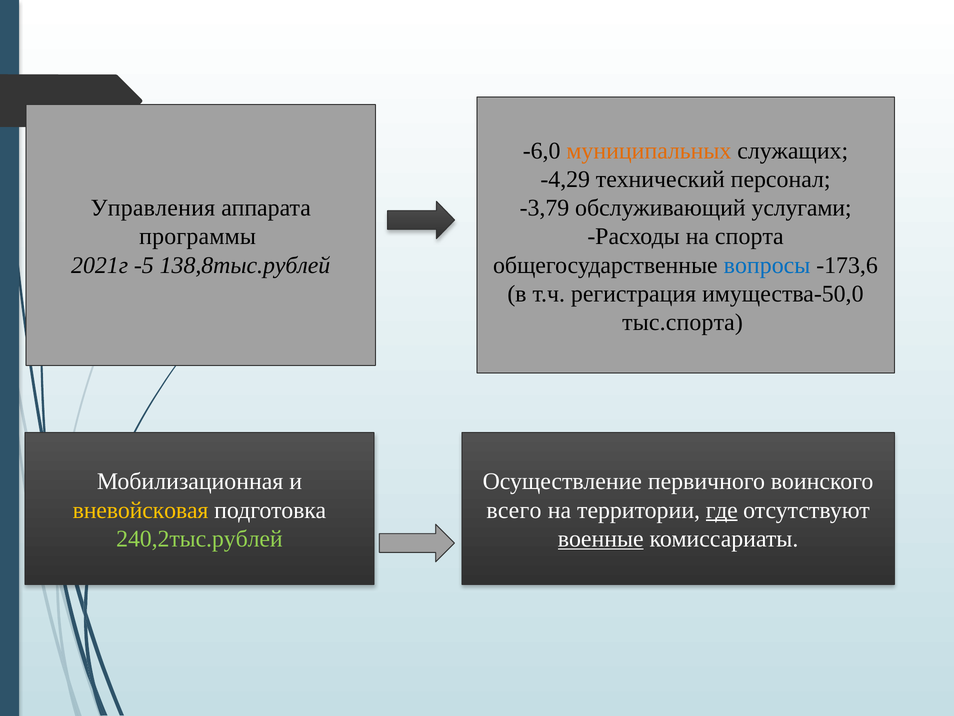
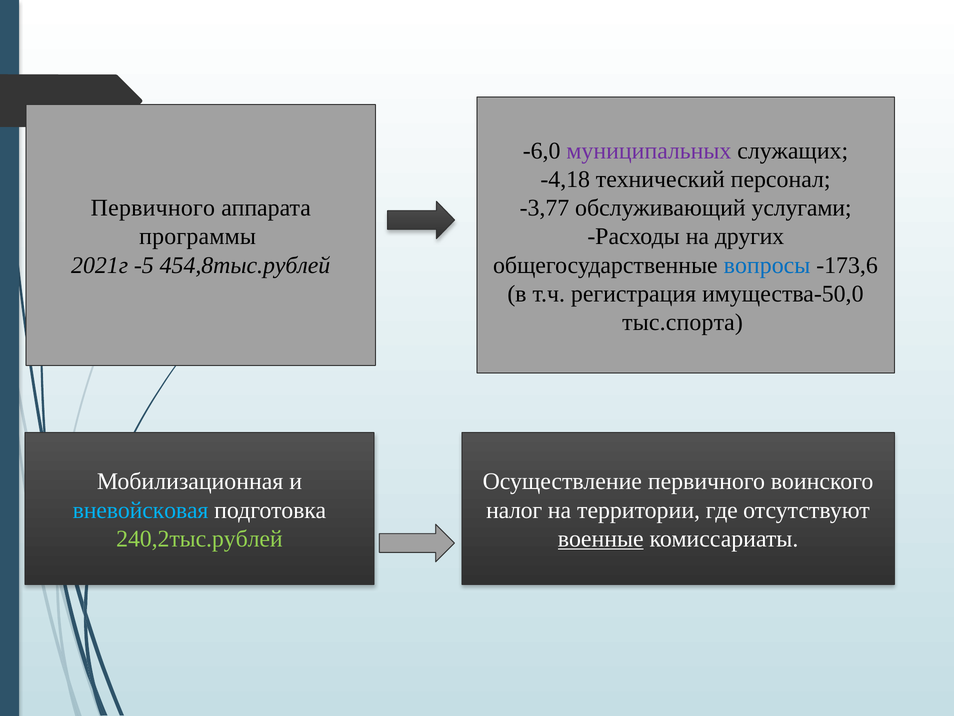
муниципальных colour: orange -> purple
-4,29: -4,29 -> -4,18
Управления at (153, 208): Управления -> Первичного
-3,79: -3,79 -> -3,77
спорта: спорта -> других
138,8тыс.рублей: 138,8тыс.рублей -> 454,8тыс.рублей
вневойсковая colour: yellow -> light blue
всего: всего -> налог
где underline: present -> none
